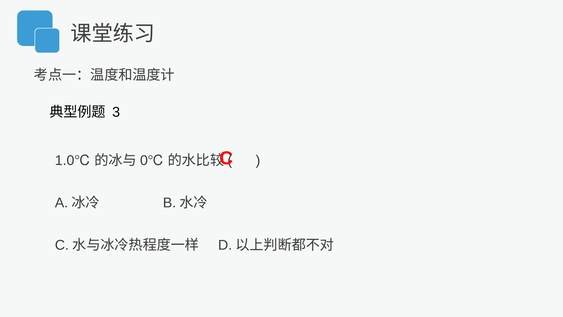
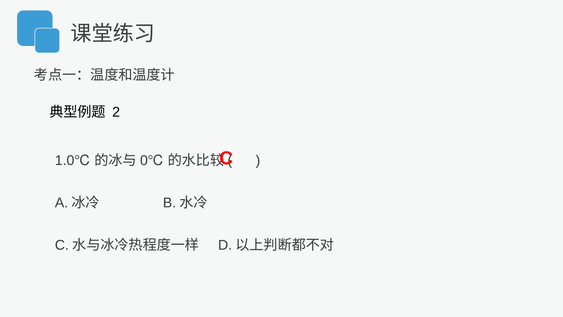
3: 3 -> 2
